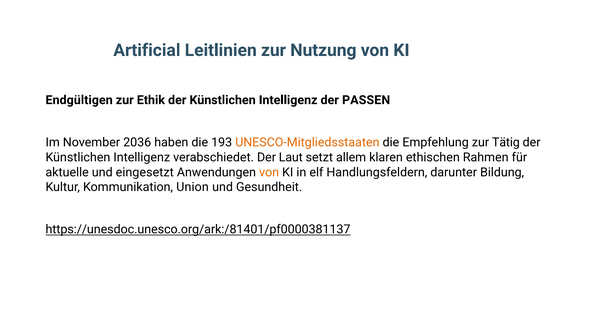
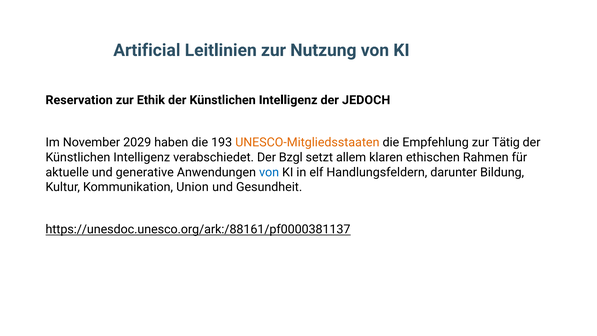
Endgültigen: Endgültigen -> Reservation
PASSEN: PASSEN -> JEDOCH
2036: 2036 -> 2029
Laut: Laut -> Bzgl
eingesetzt: eingesetzt -> generative
von at (269, 172) colour: orange -> blue
https://unesdoc.unesco.org/ark:/81401/pf0000381137: https://unesdoc.unesco.org/ark:/81401/pf0000381137 -> https://unesdoc.unesco.org/ark:/88161/pf0000381137
